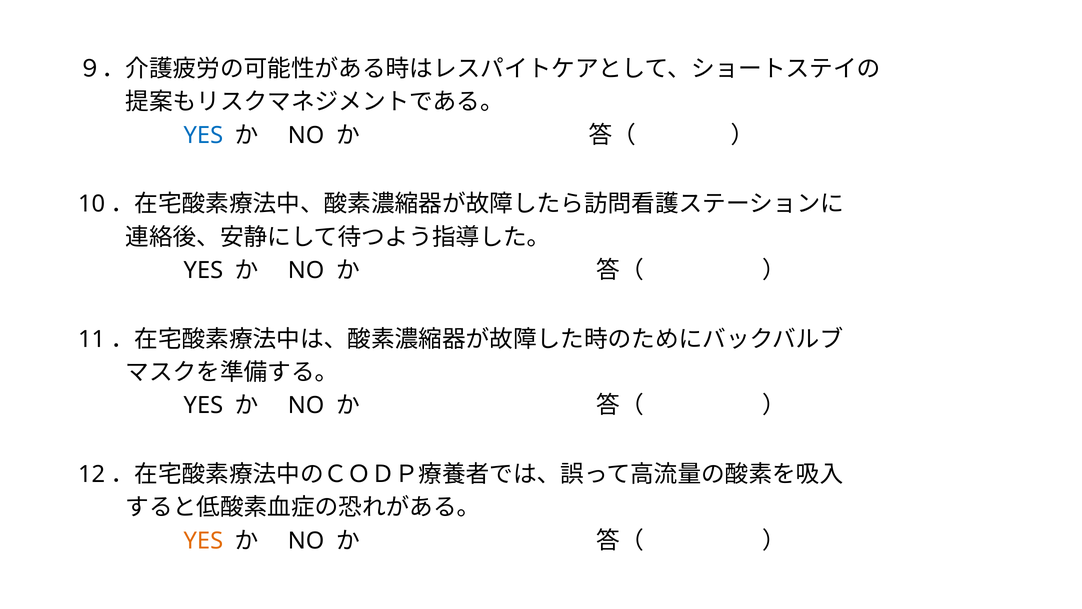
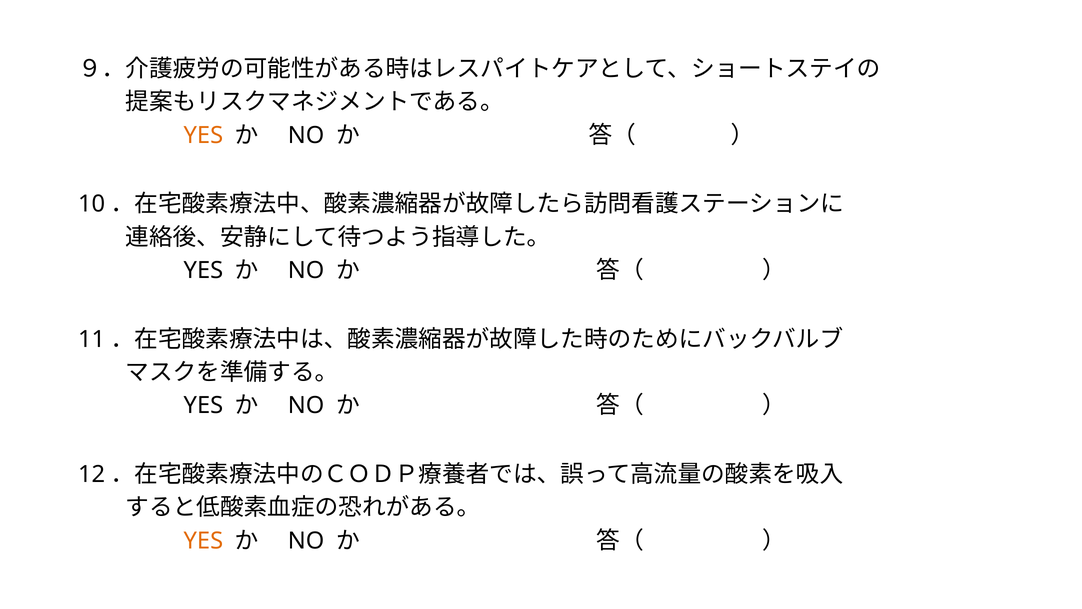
YES at (203, 135) colour: blue -> orange
